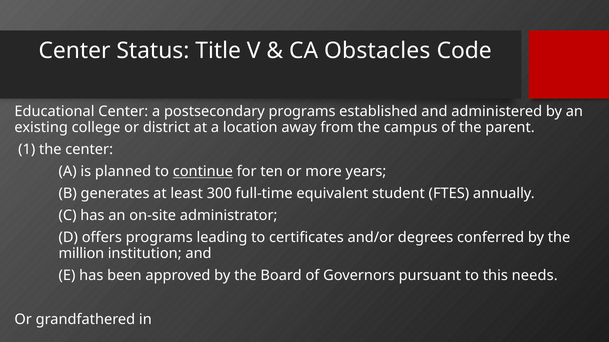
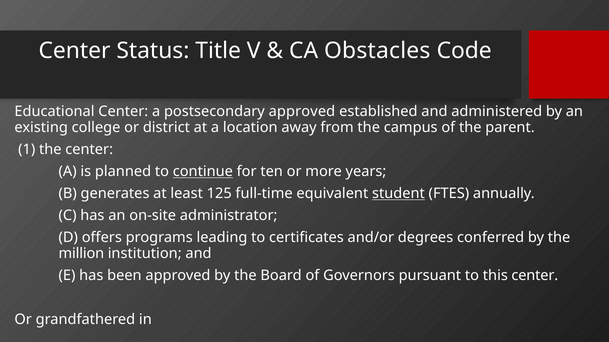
postsecondary programs: programs -> approved
300: 300 -> 125
student underline: none -> present
this needs: needs -> center
